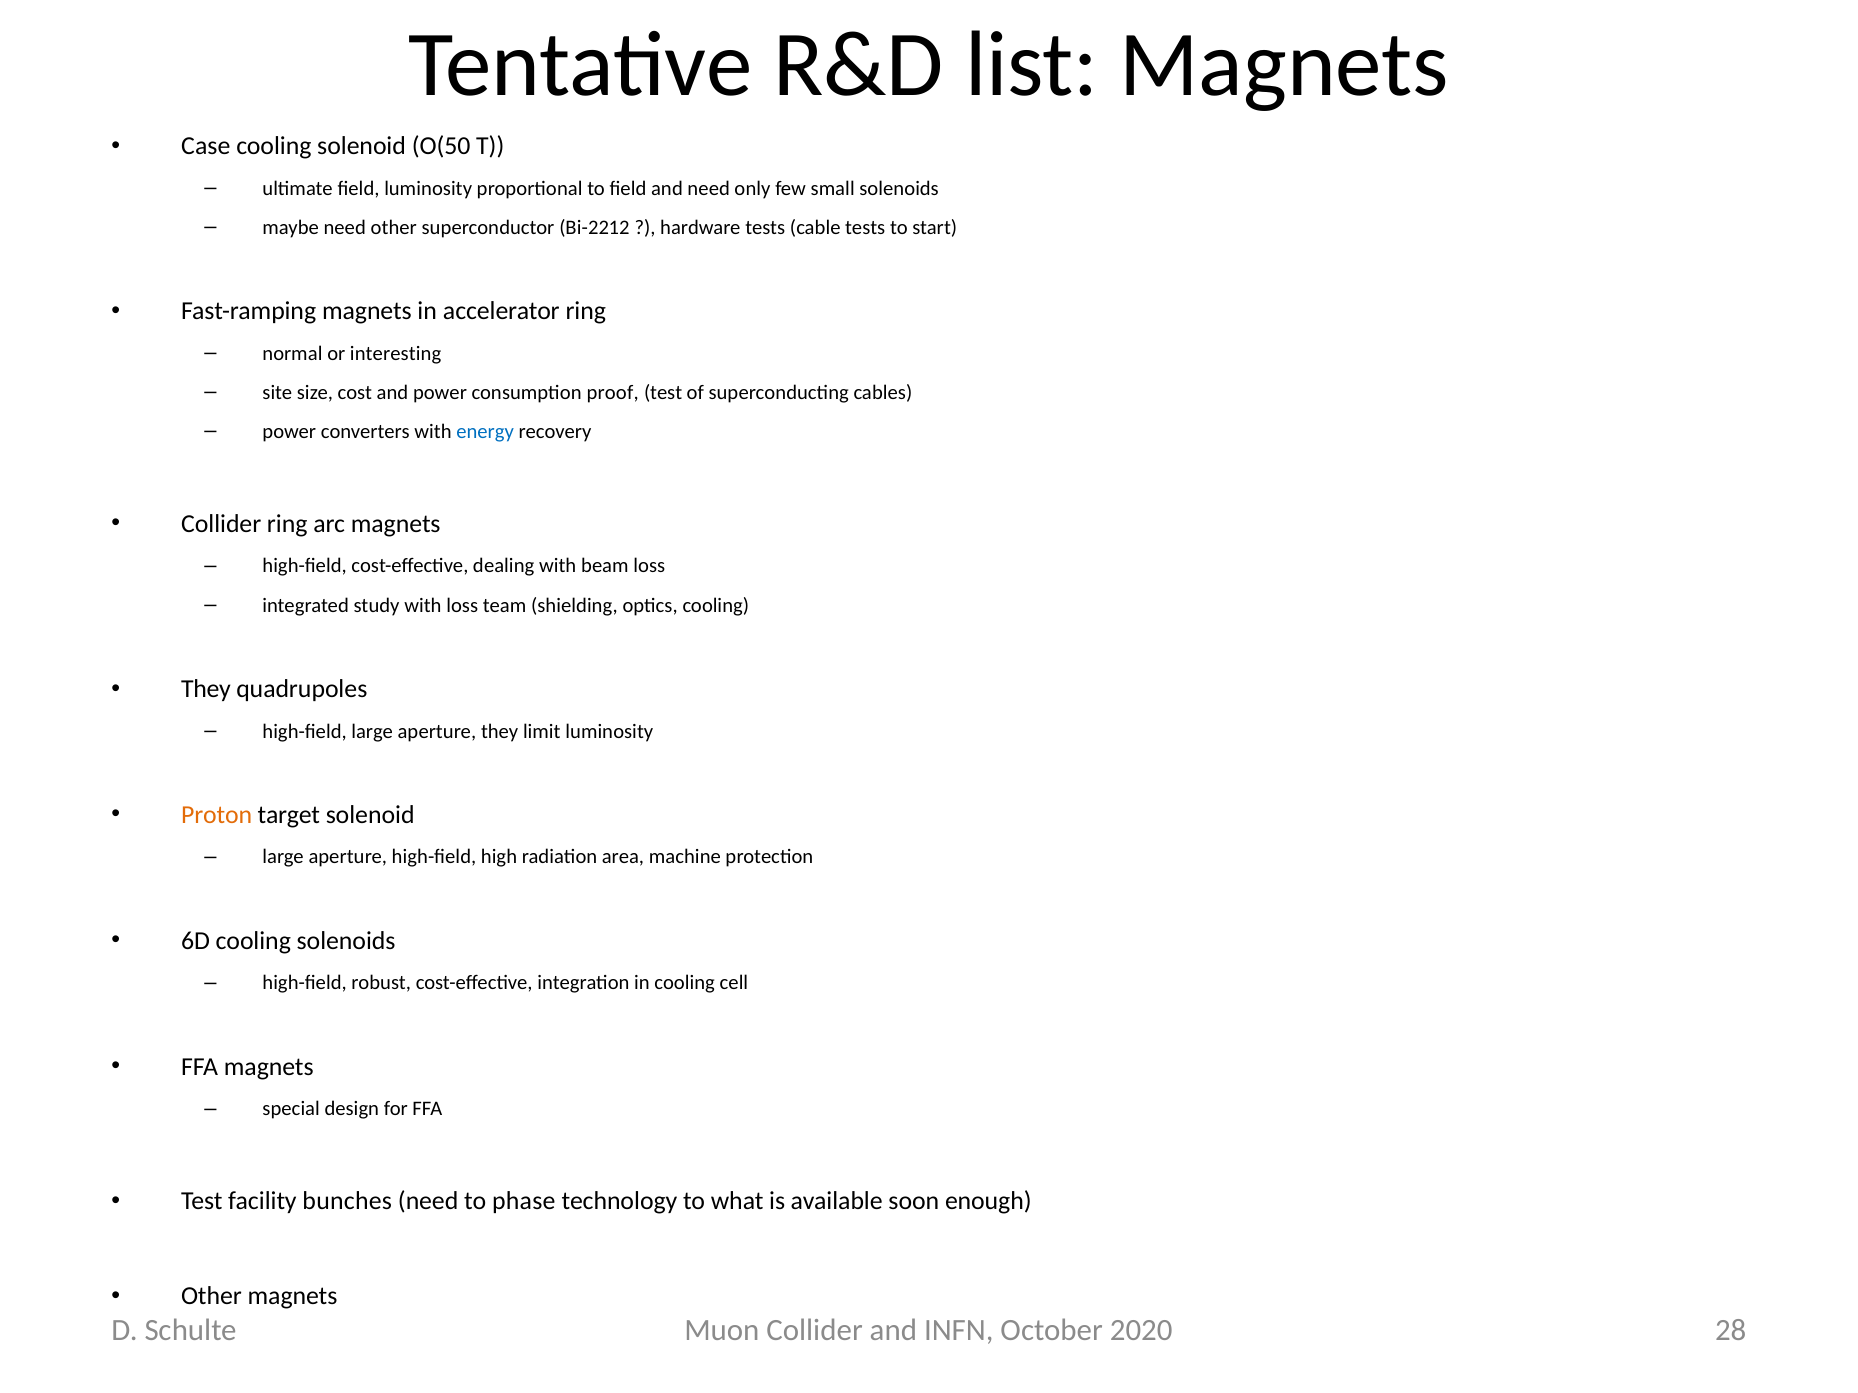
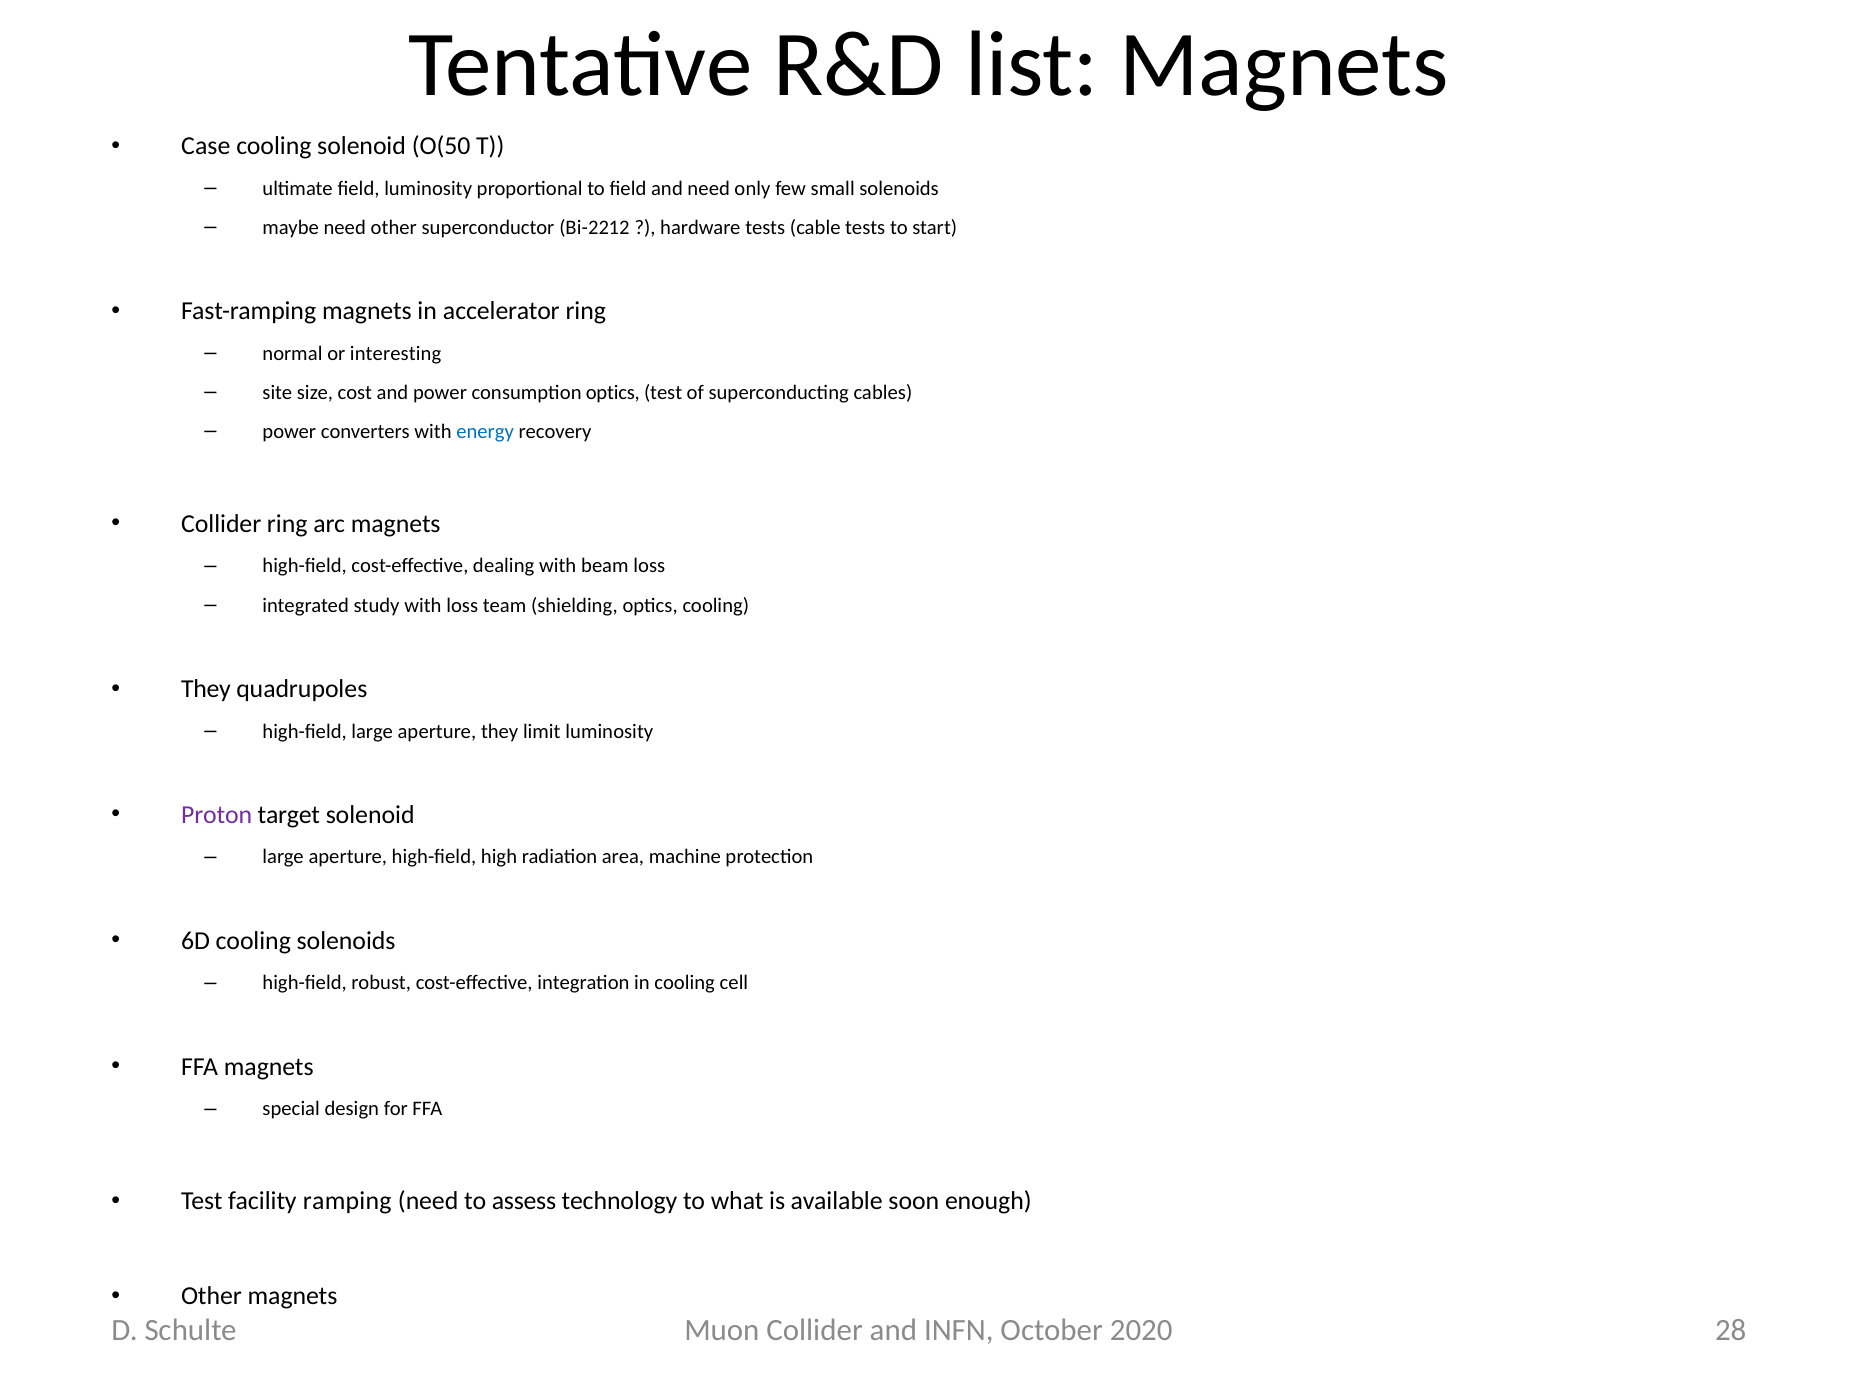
consumption proof: proof -> optics
Proton colour: orange -> purple
bunches: bunches -> ramping
phase: phase -> assess
